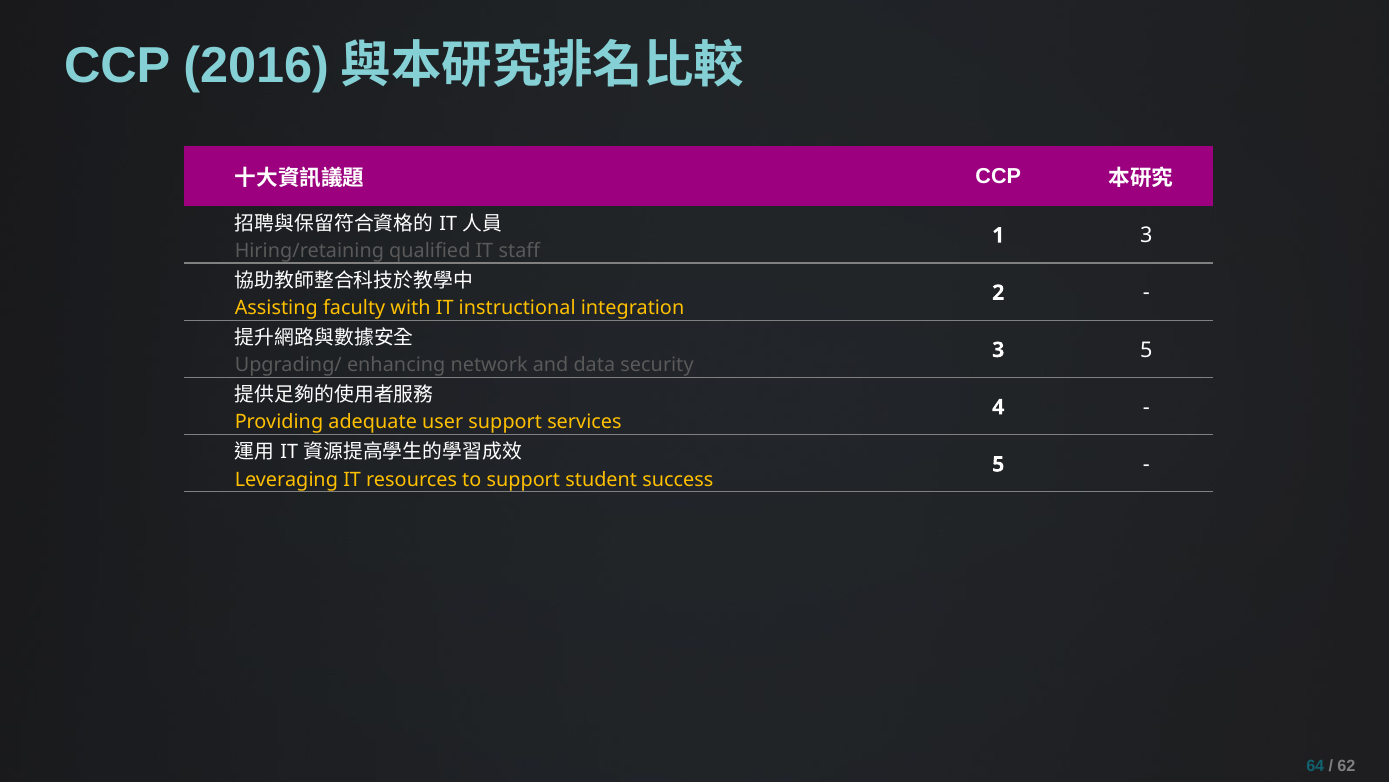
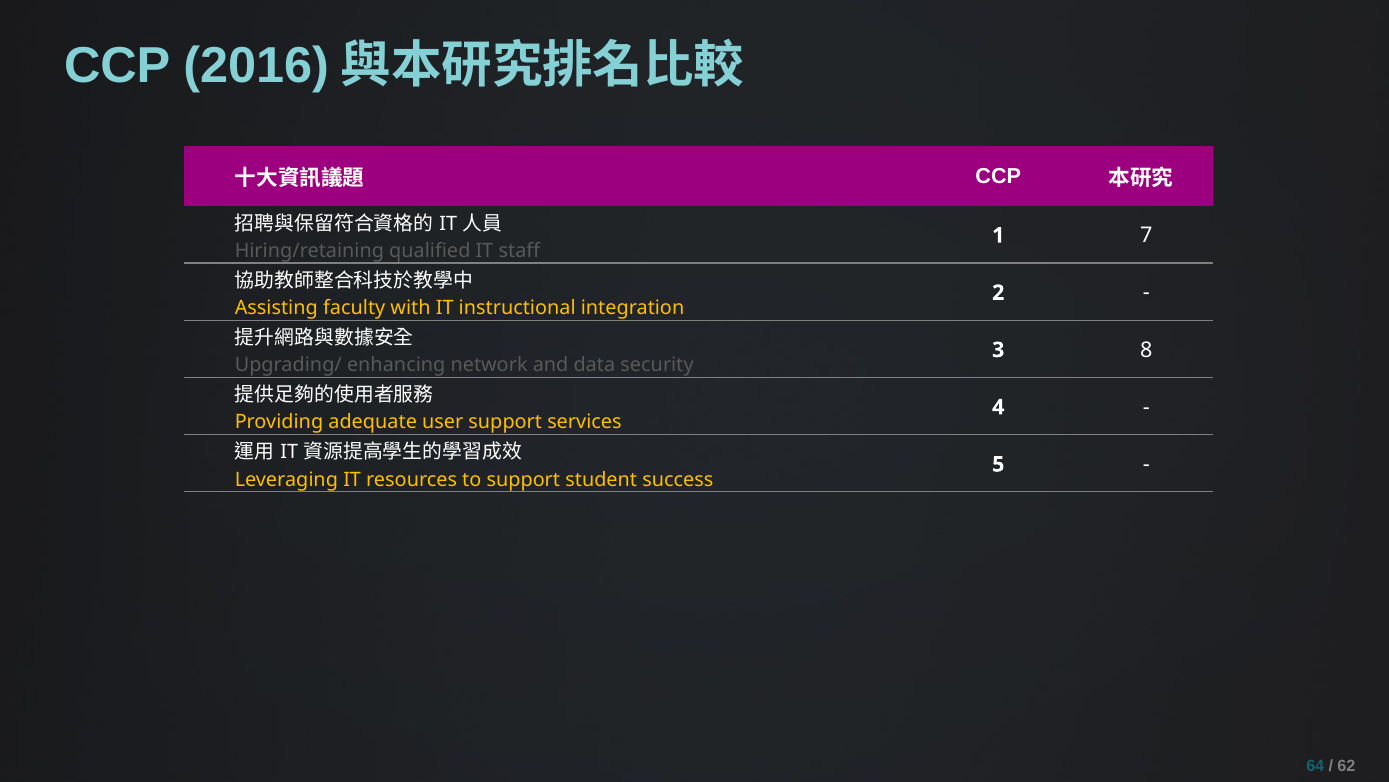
1 3: 3 -> 7
3 5: 5 -> 8
